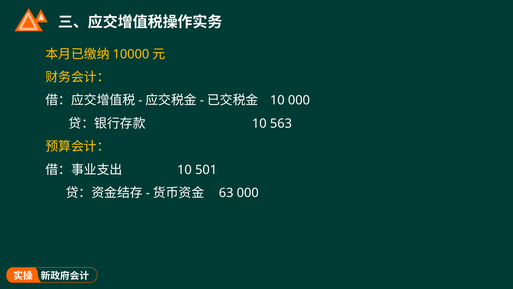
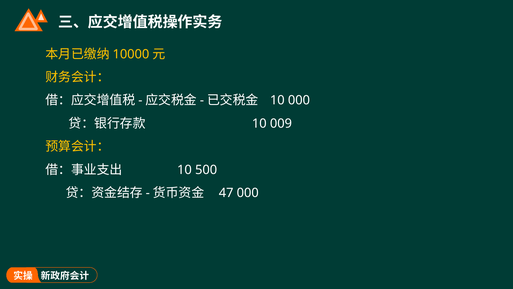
563: 563 -> 009
501: 501 -> 500
63: 63 -> 47
